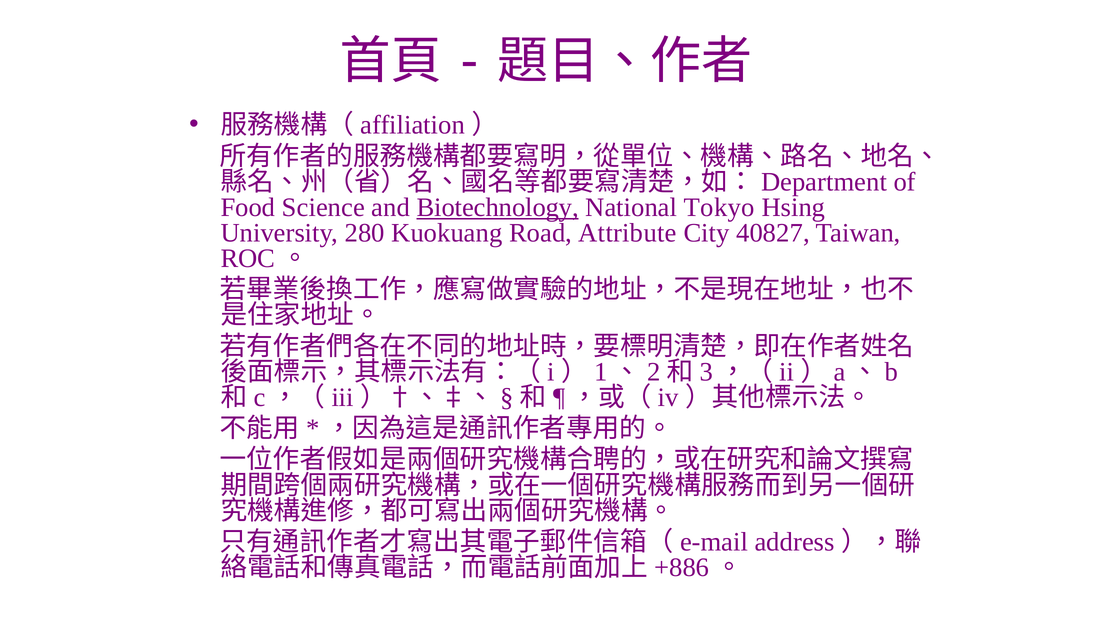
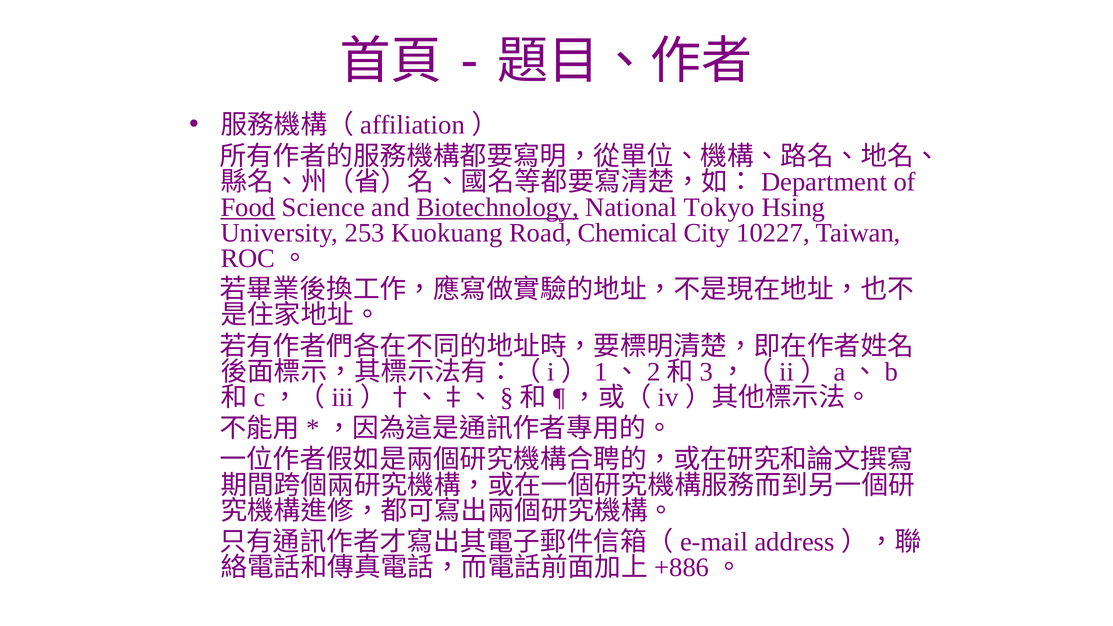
Food underline: none -> present
280: 280 -> 253
Attribute: Attribute -> Chemical
40827: 40827 -> 10227
